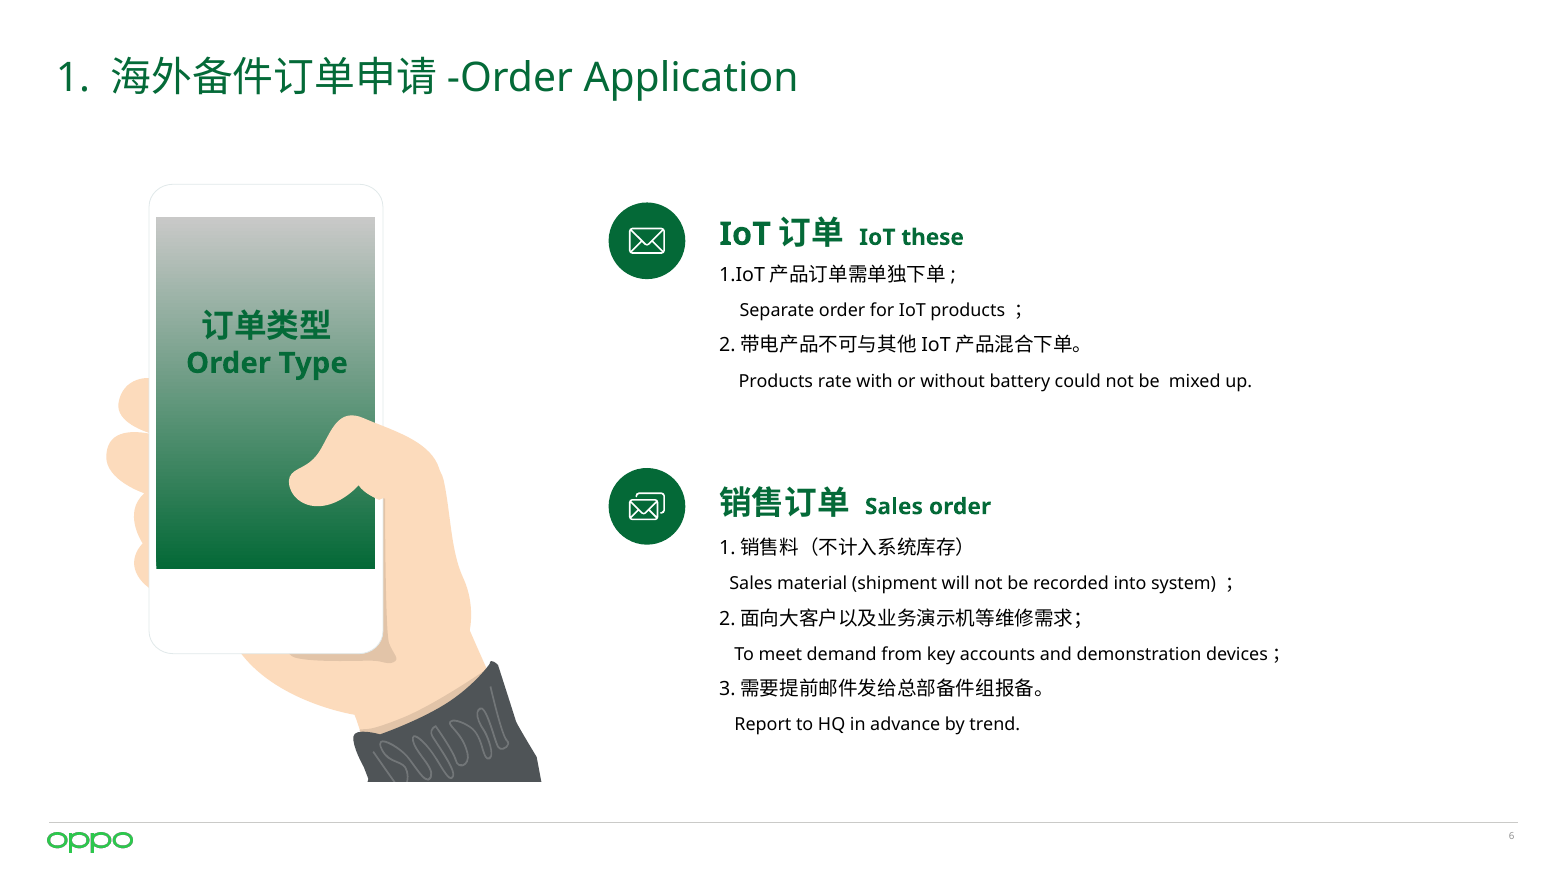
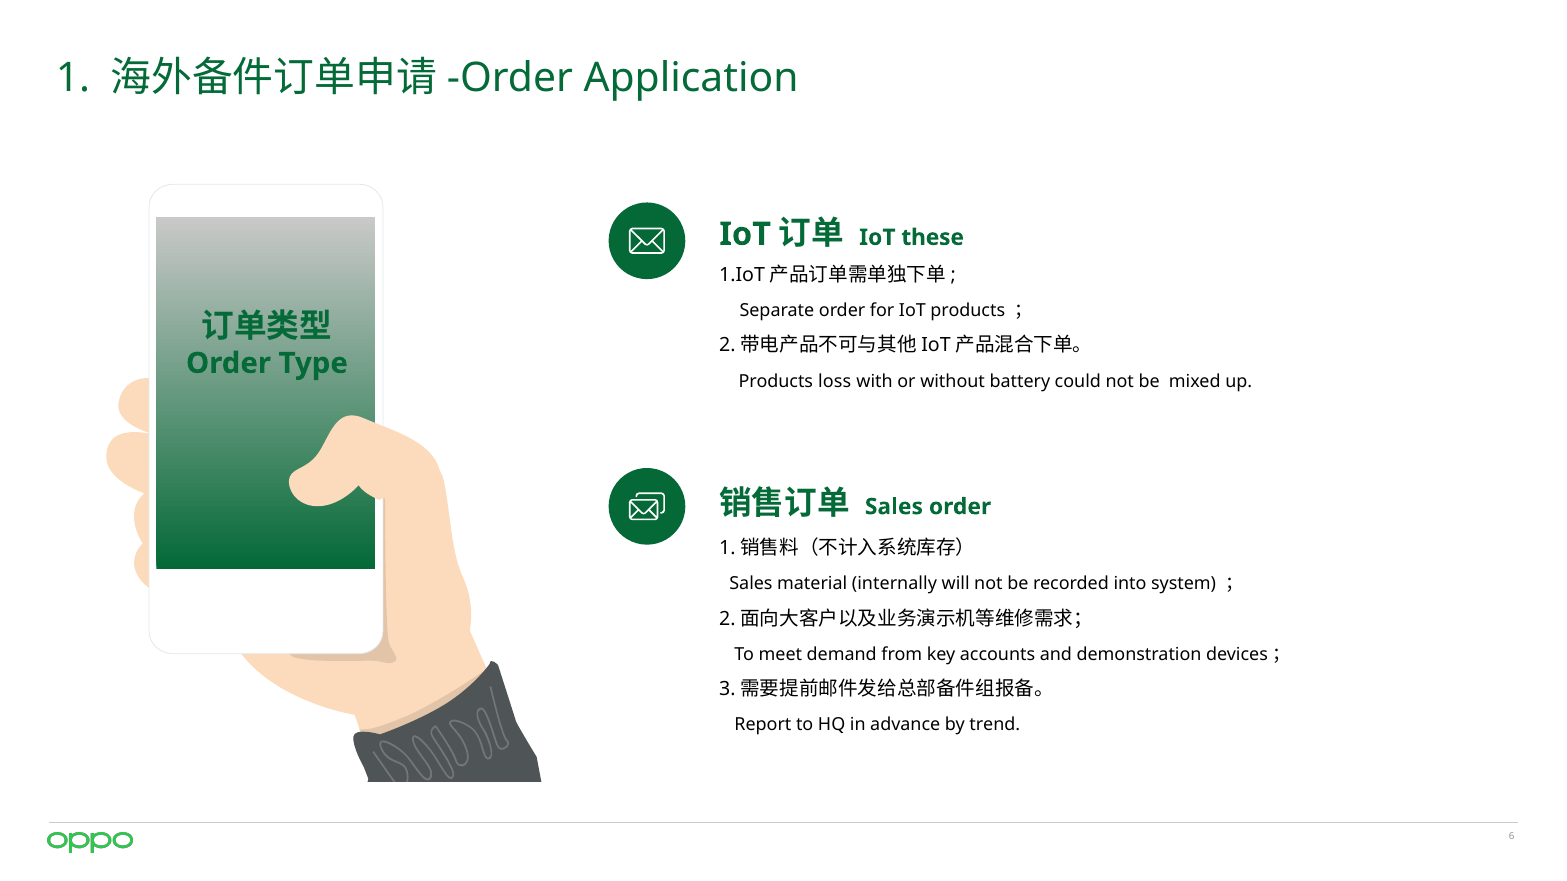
rate: rate -> loss
shipment: shipment -> internally
